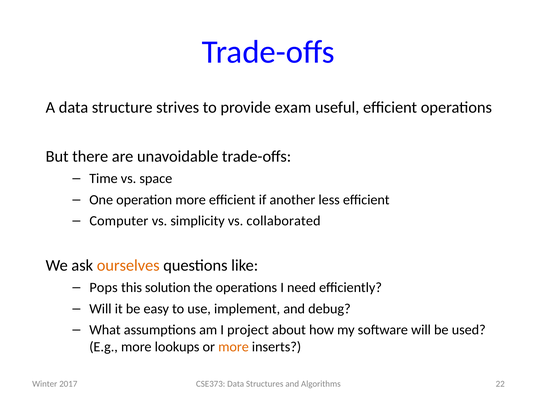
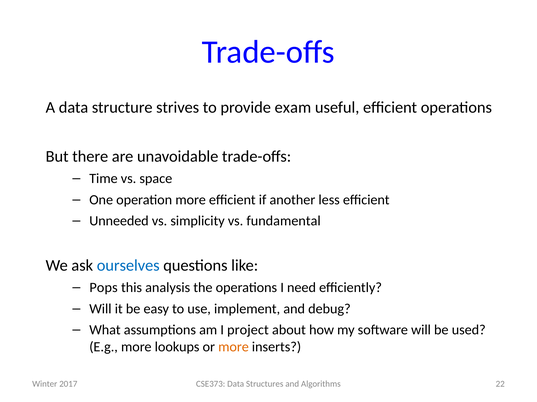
Computer: Computer -> Unneeded
collaborated: collaborated -> fundamental
ourselves colour: orange -> blue
solution: solution -> analysis
